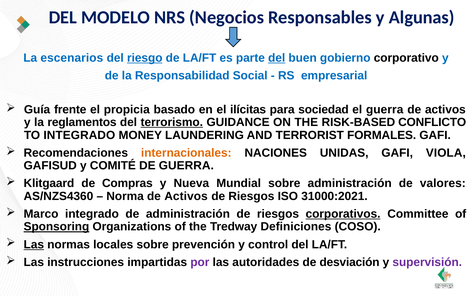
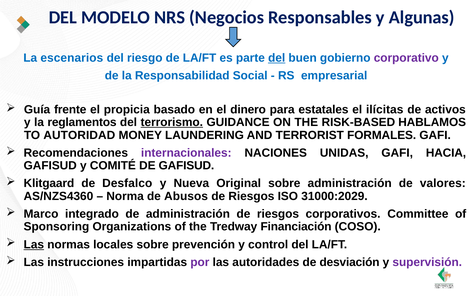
riesgo underline: present -> none
corporativo colour: black -> purple
ilícitas: ilícitas -> dinero
sociedad: sociedad -> estatales
el guerra: guerra -> ilícitas
CONFLICTO: CONFLICTO -> HABLAMOS
TO INTEGRADO: INTEGRADO -> AUTORIDAD
internacionales colour: orange -> purple
VIOLA: VIOLA -> HACIA
DE GUERRA: GUERRA -> GAFISUD
Compras: Compras -> Desfalco
Mundial: Mundial -> Original
Norma de Activos: Activos -> Abusos
31000:2021: 31000:2021 -> 31000:2029
corporativos underline: present -> none
Sponsoring underline: present -> none
Definiciones: Definiciones -> Financiación
